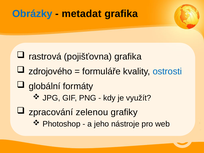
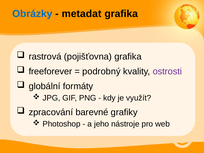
zdrojového: zdrojového -> freeforever
formuláře: formuláře -> podrobný
ostrosti colour: blue -> purple
zelenou: zelenou -> barevné
